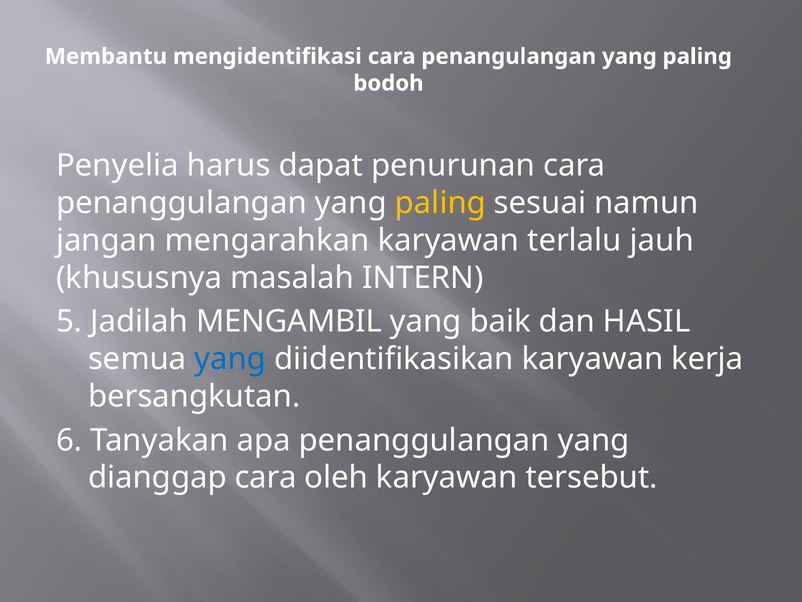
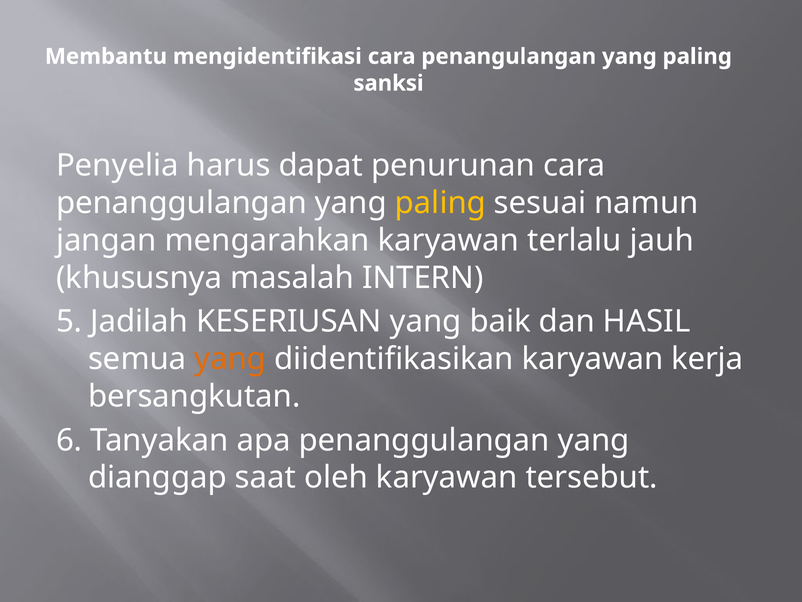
bodoh: bodoh -> sanksi
MENGAMBIL: MENGAMBIL -> KESERIUSAN
yang at (230, 359) colour: blue -> orange
dianggap cara: cara -> saat
